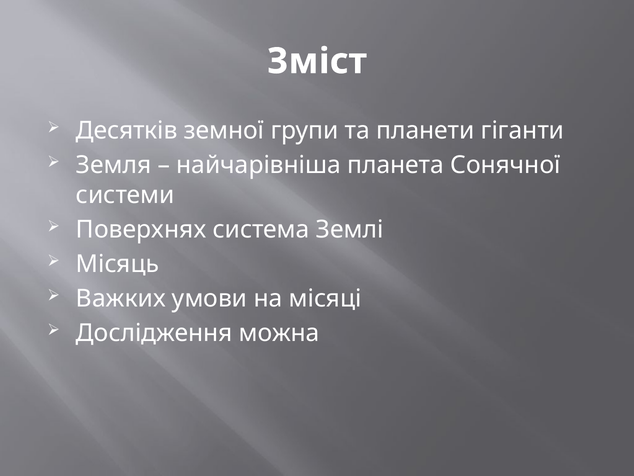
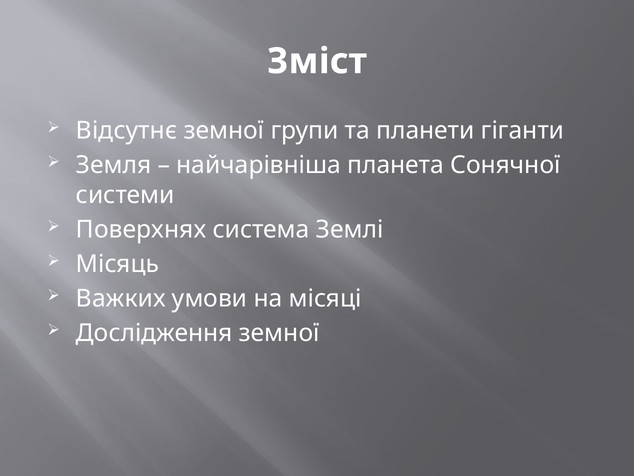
Десятків: Десятків -> Відсутнє
Дослідження можна: можна -> земної
